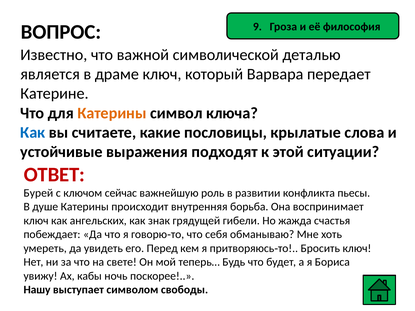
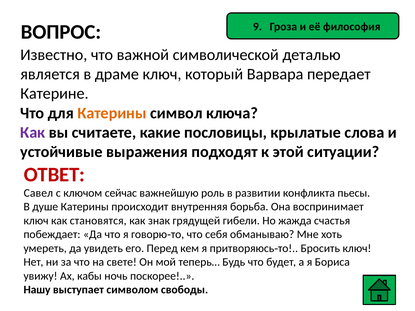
Как at (33, 133) colour: blue -> purple
Бурей: Бурей -> Савел
ангельских: ангельских -> становятся
